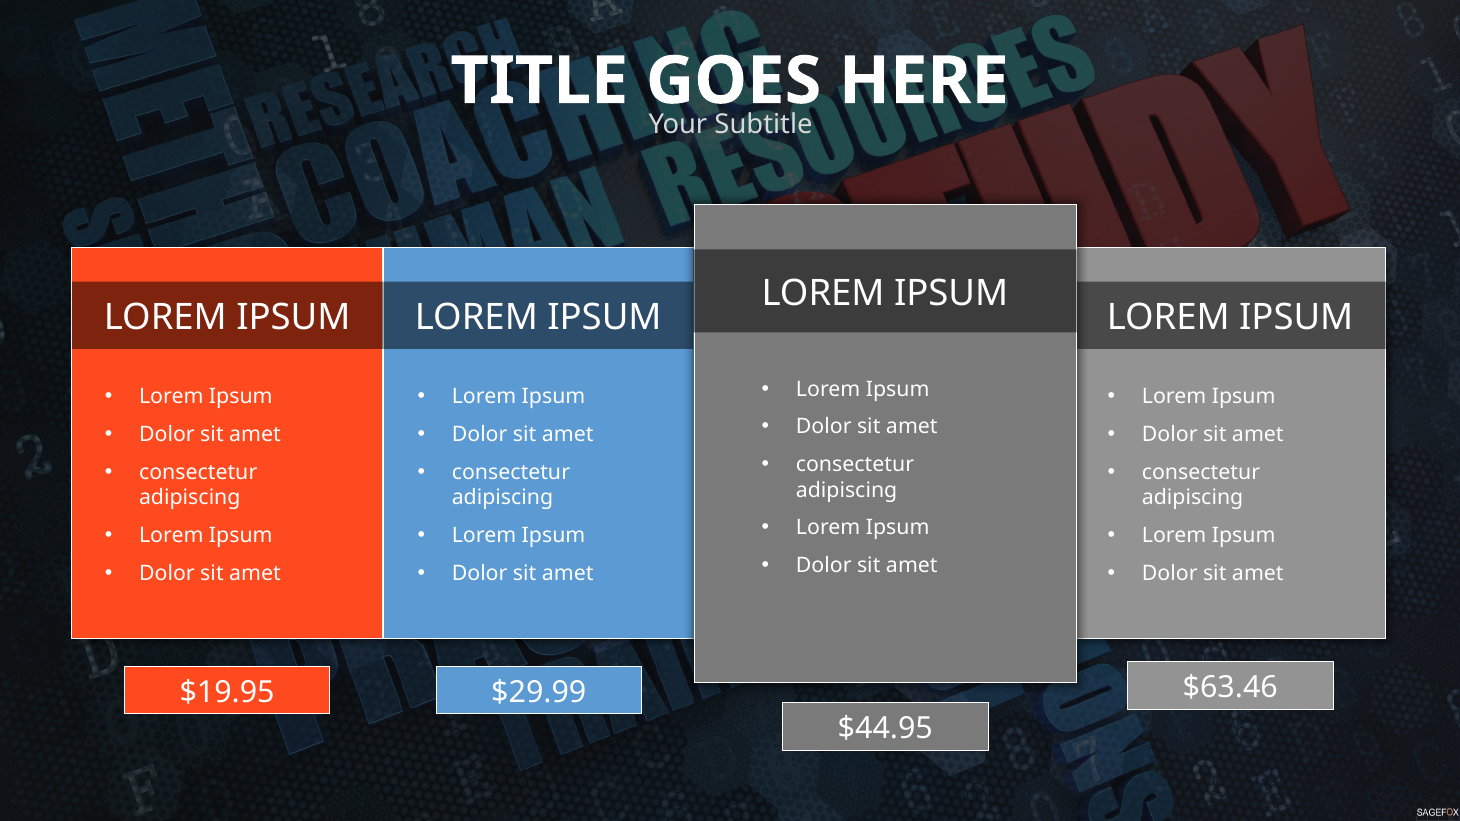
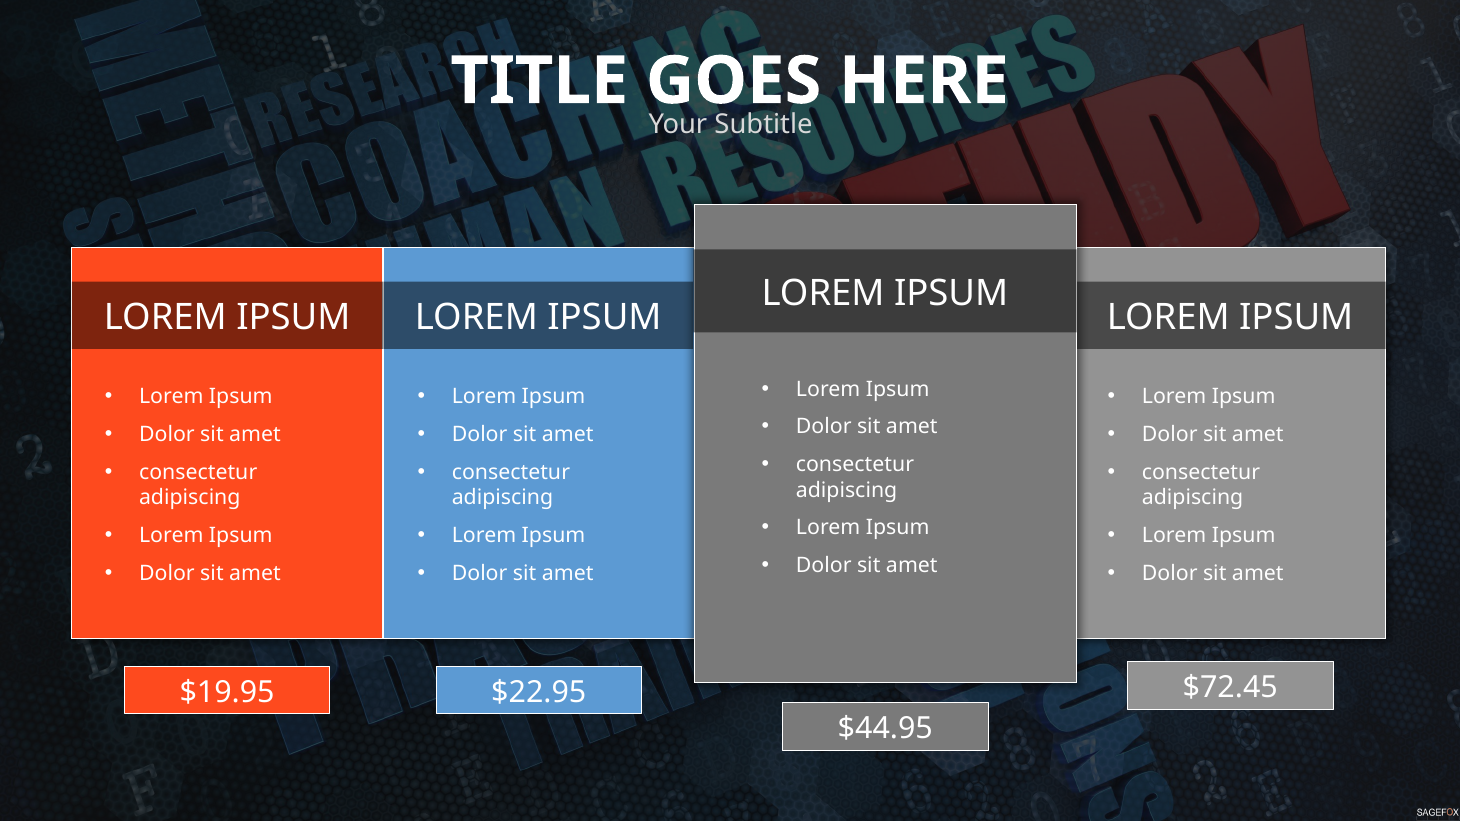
$63.46: $63.46 -> $72.45
$29.99: $29.99 -> $22.95
